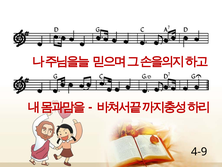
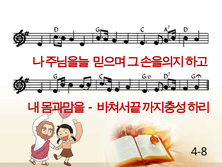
4-9: 4-9 -> 4-8
